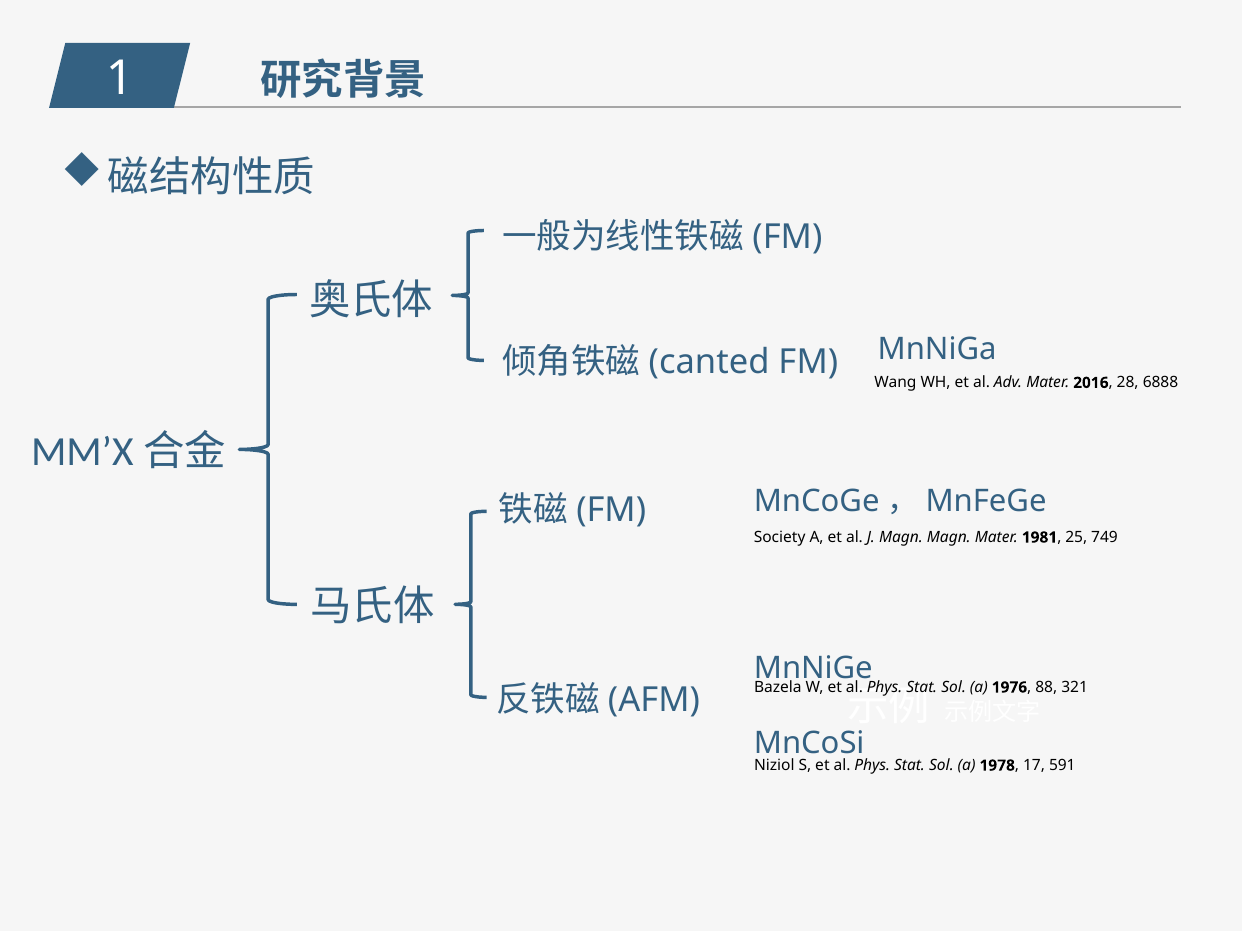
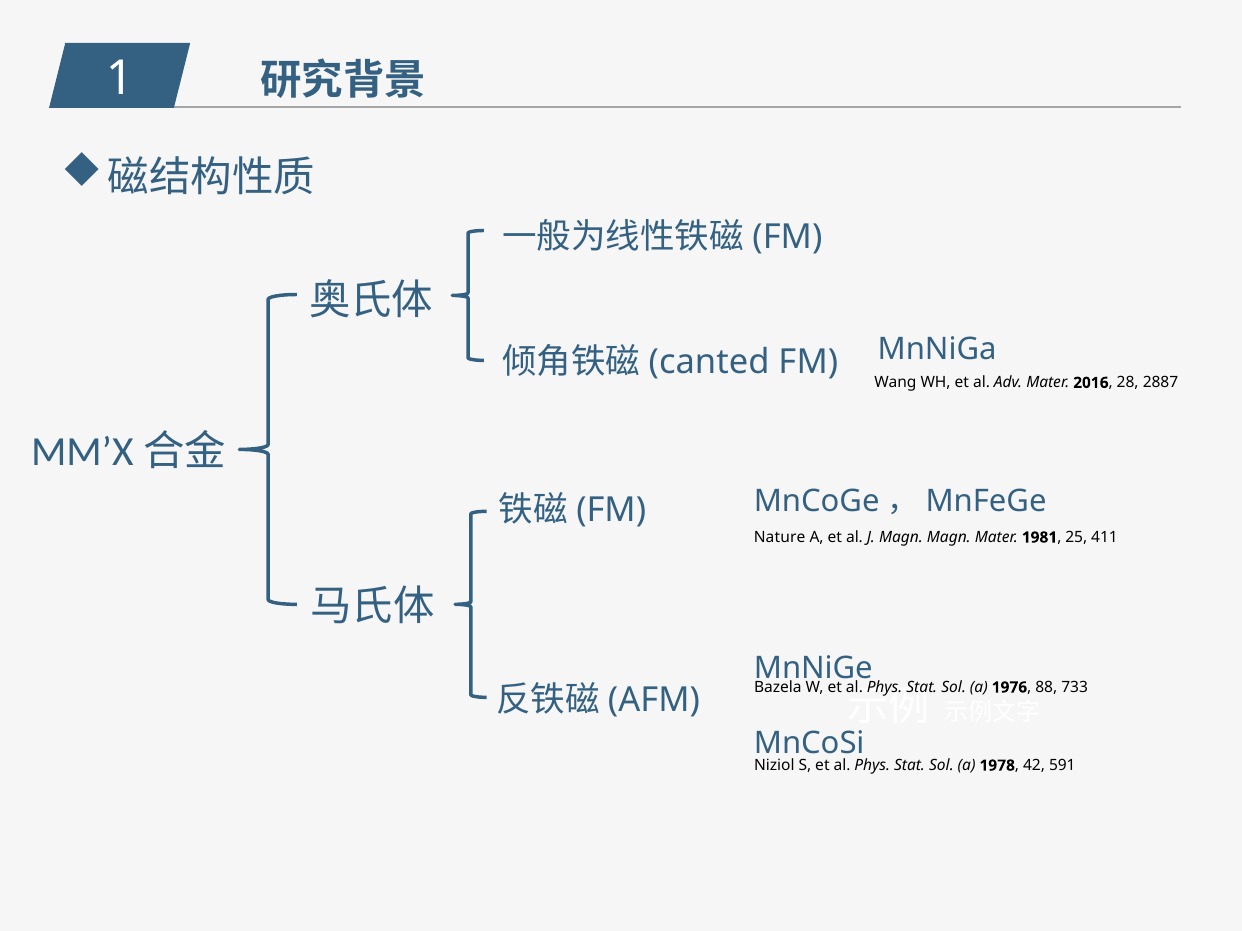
6888: 6888 -> 2887
Society: Society -> Nature
749: 749 -> 411
321: 321 -> 733
17: 17 -> 42
